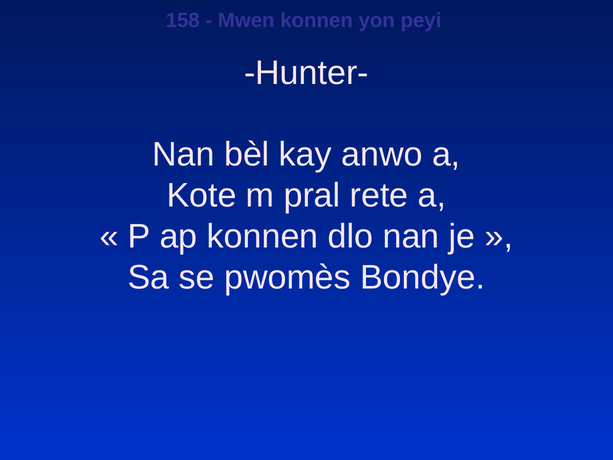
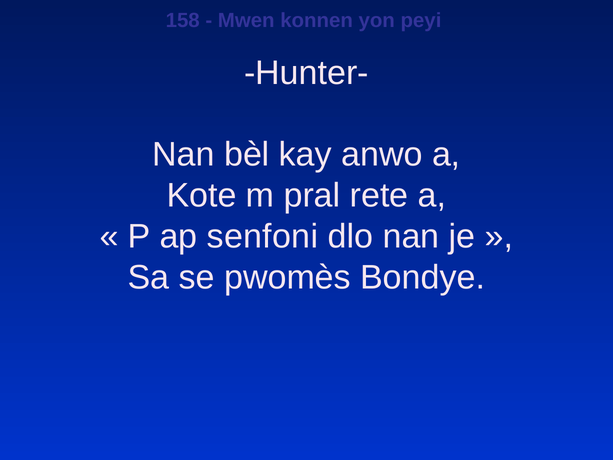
ap konnen: konnen -> senfoni
